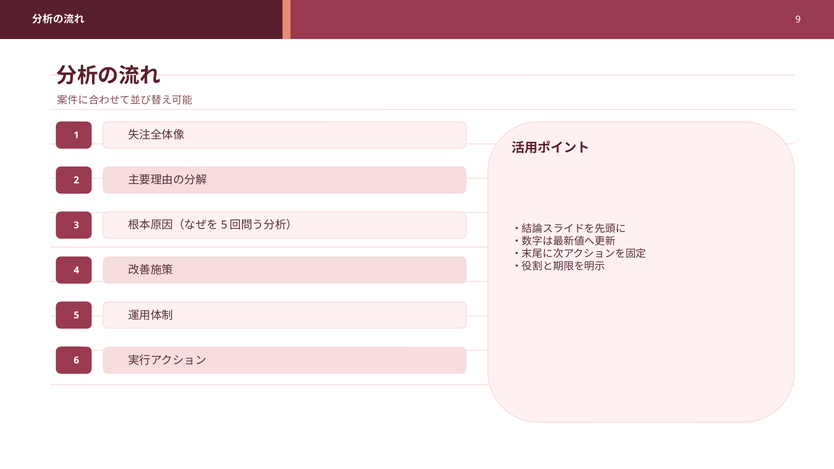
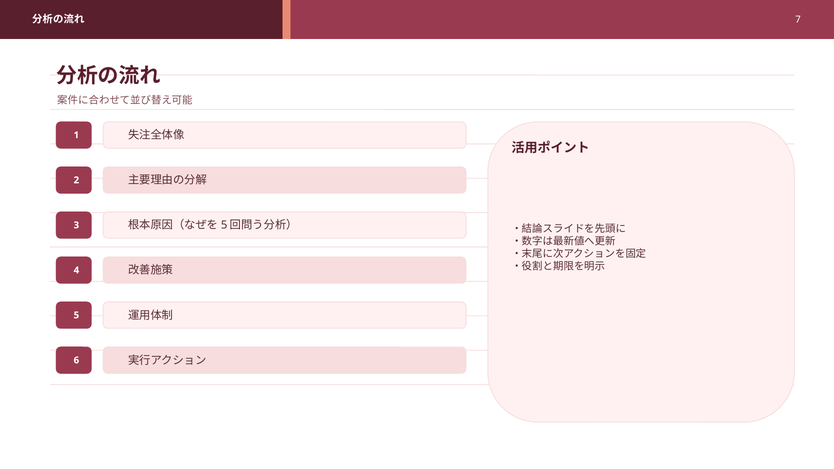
9: 9 -> 7
